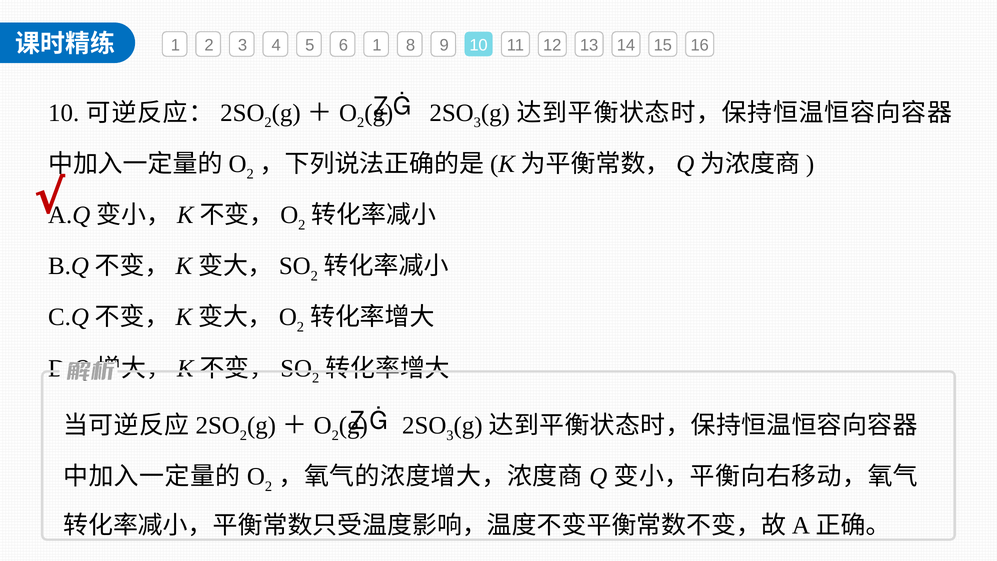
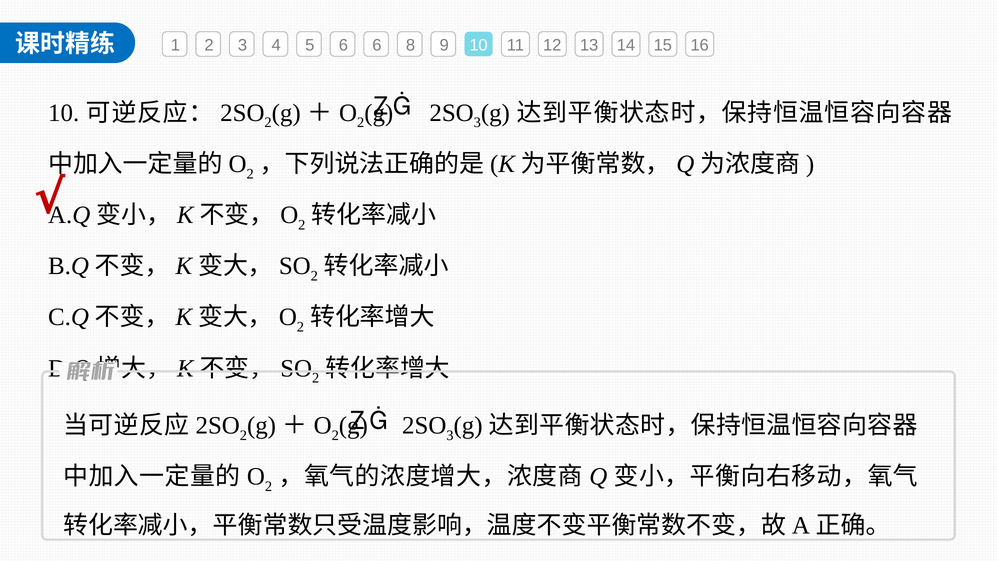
6 1: 1 -> 6
